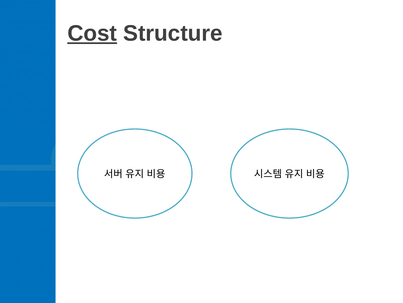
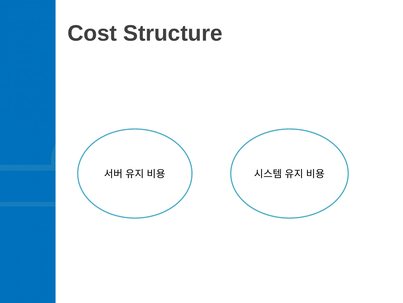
Cost underline: present -> none
